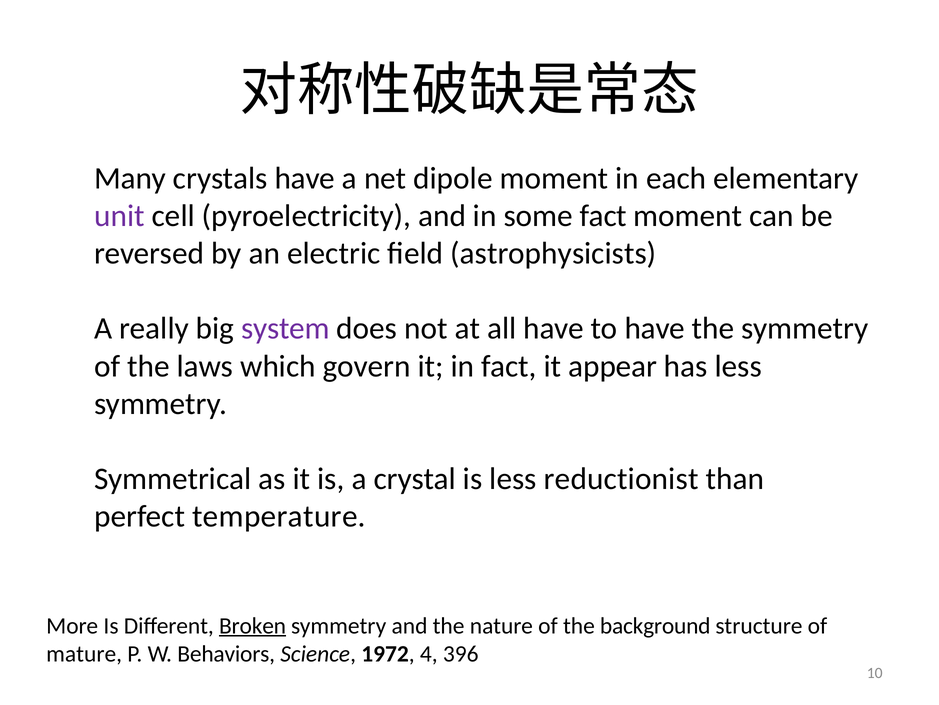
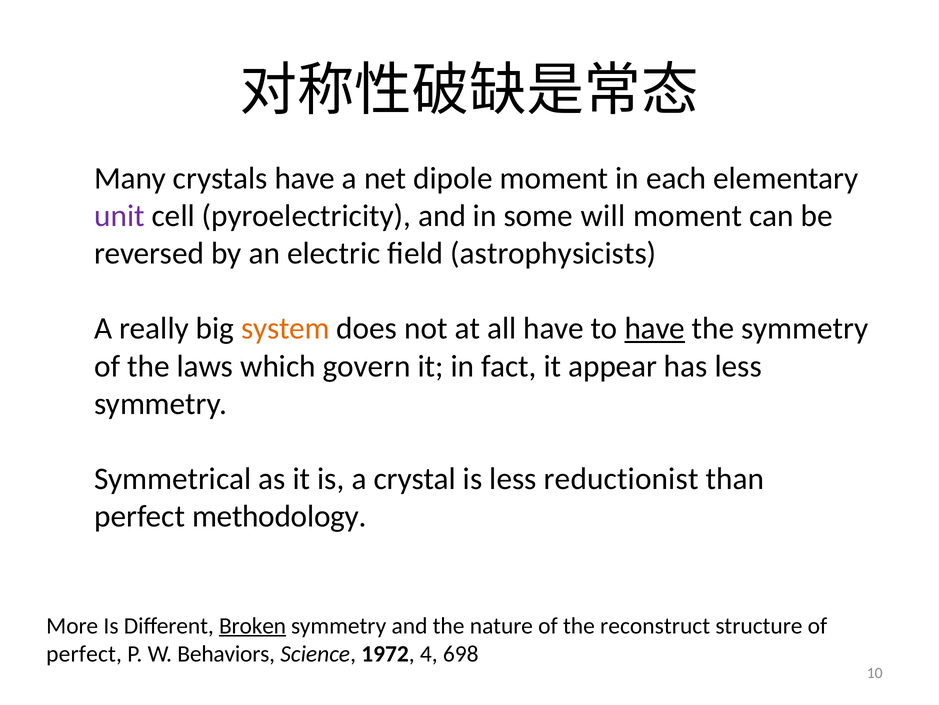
some fact: fact -> will
system colour: purple -> orange
have at (655, 328) underline: none -> present
temperature: temperature -> methodology
background: background -> reconstruct
mature at (84, 653): mature -> perfect
396: 396 -> 698
